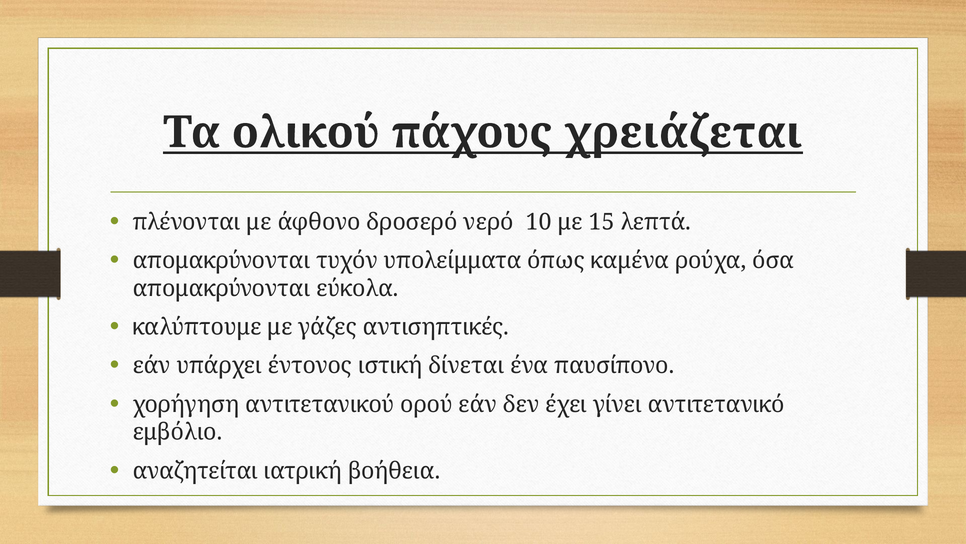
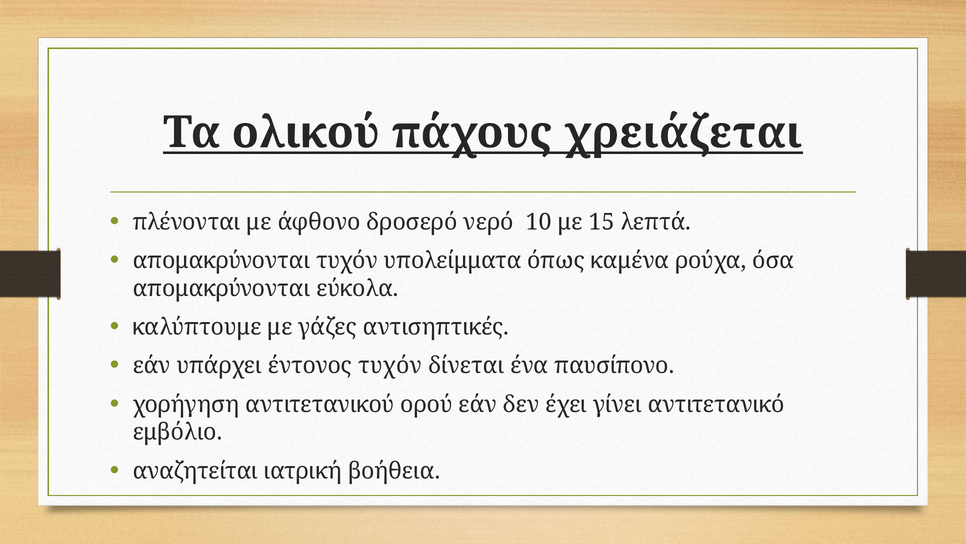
έντονος ιστική: ιστική -> τυχόν
